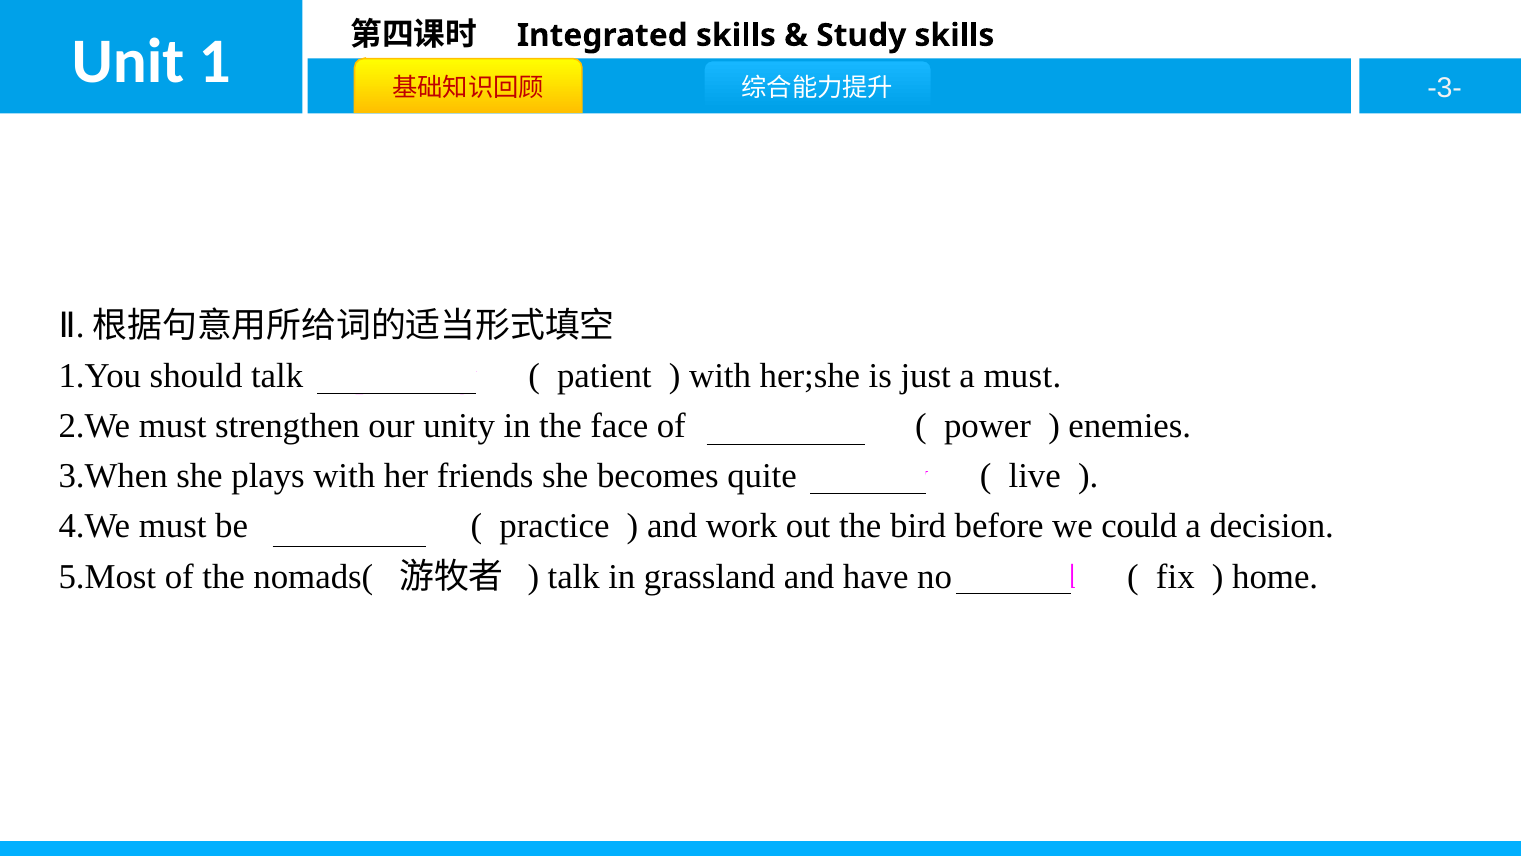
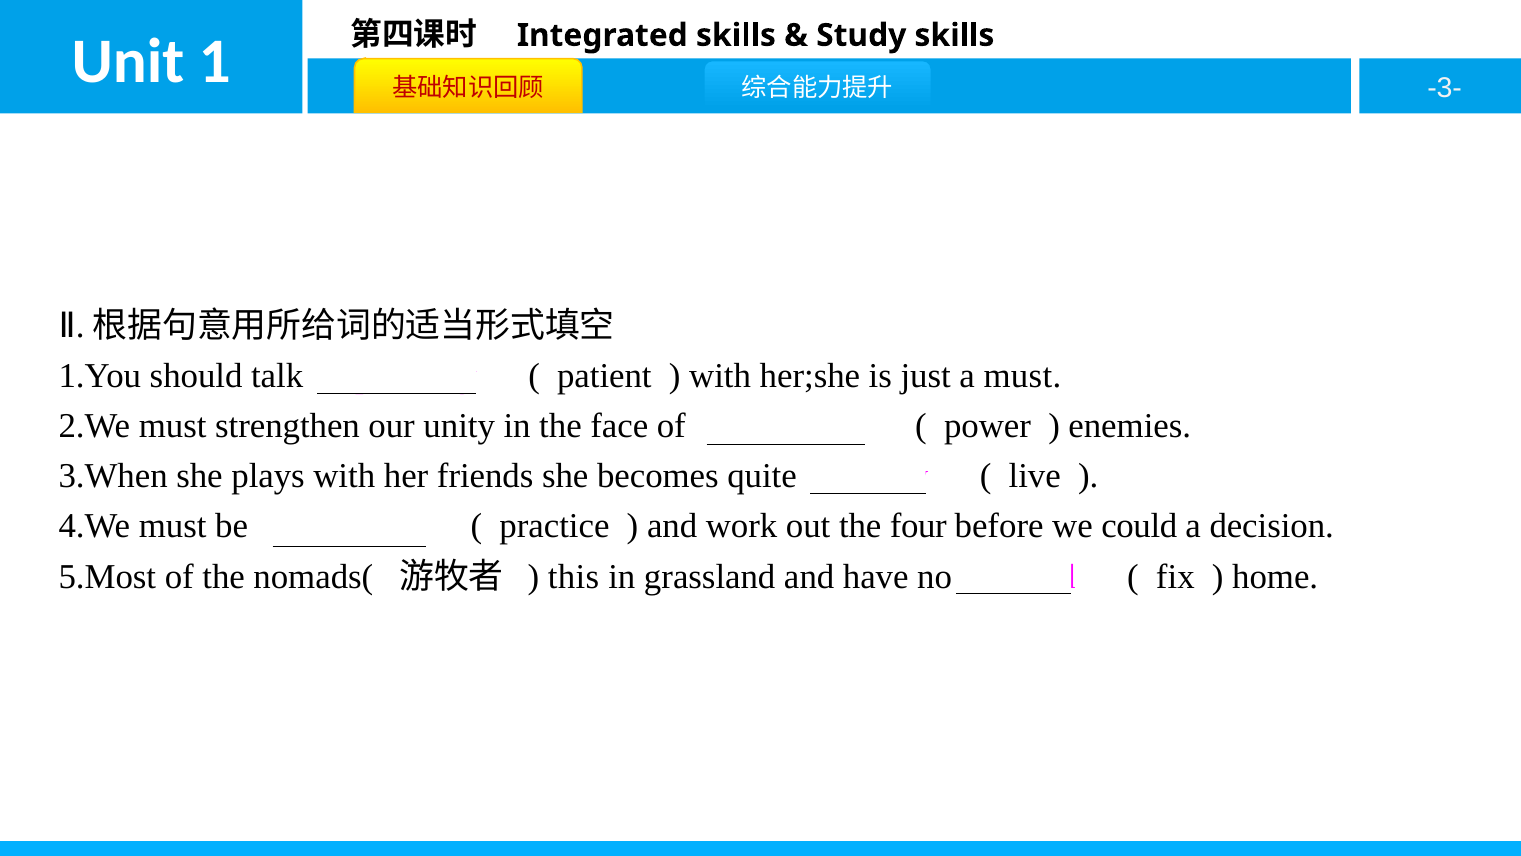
bird: bird -> four
talk at (574, 576): talk -> this
